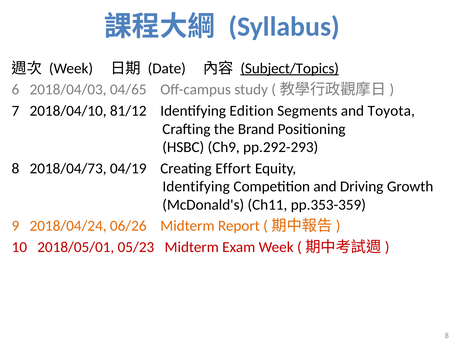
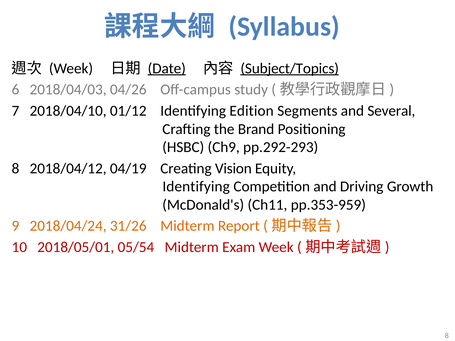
Date underline: none -> present
04/65: 04/65 -> 04/26
81/12: 81/12 -> 01/12
Toyota: Toyota -> Several
2018/04/73: 2018/04/73 -> 2018/04/12
Effort: Effort -> Vision
pp.353-359: pp.353-359 -> pp.353-959
06/26: 06/26 -> 31/26
05/23: 05/23 -> 05/54
